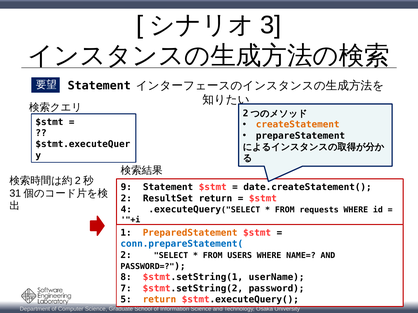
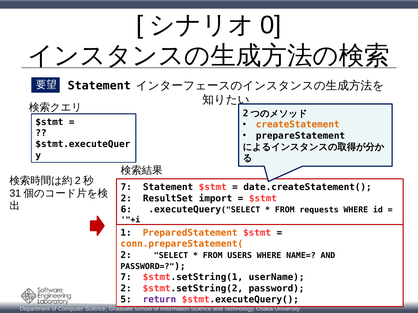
3: 3 -> 0
9 at (126, 187): 9 -> 7
ResultSet return: return -> import
4: 4 -> 6
conn.prepareStatement( colour: blue -> orange
8 at (126, 278): 8 -> 7
7 at (126, 289): 7 -> 2
return at (159, 300) colour: orange -> purple
